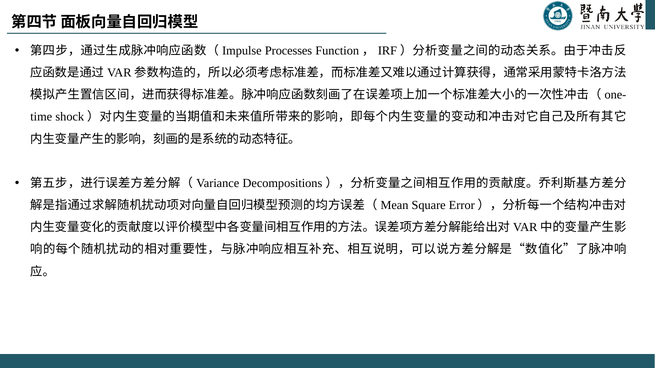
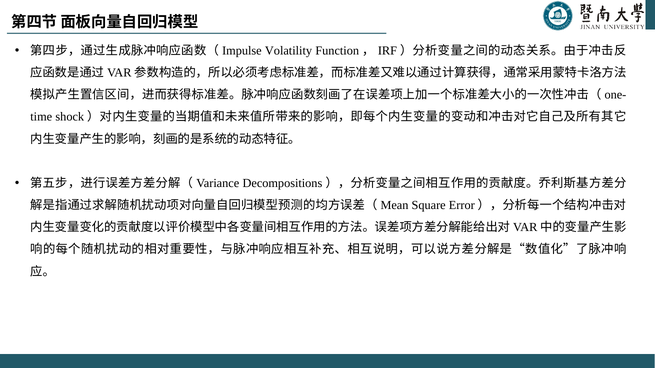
Processes: Processes -> Volatility
